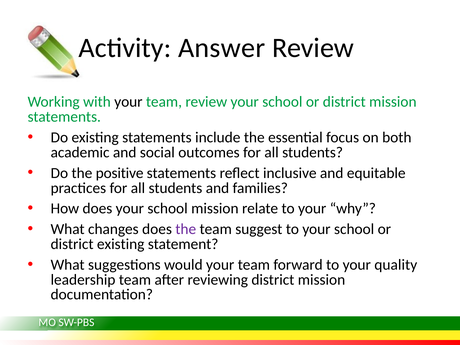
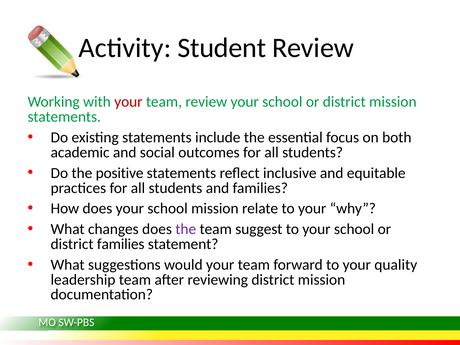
Answer: Answer -> Student
your at (128, 102) colour: black -> red
district existing: existing -> families
